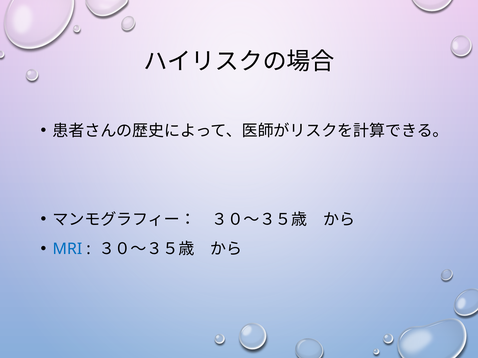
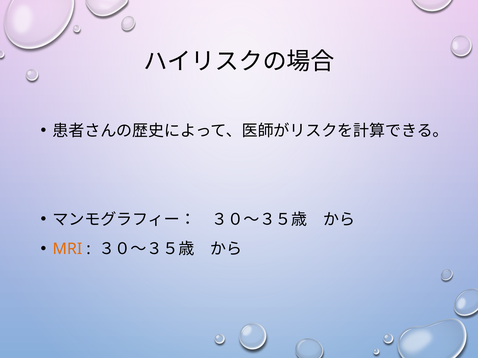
MRI colour: blue -> orange
